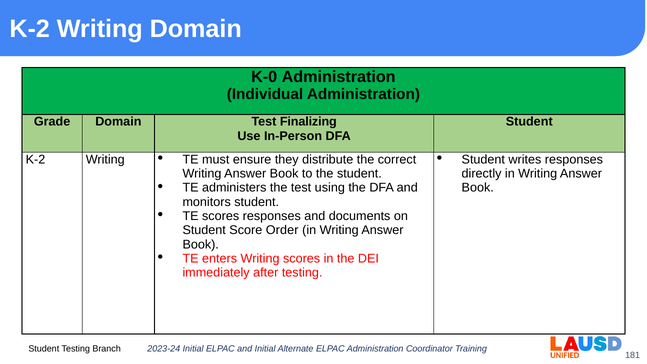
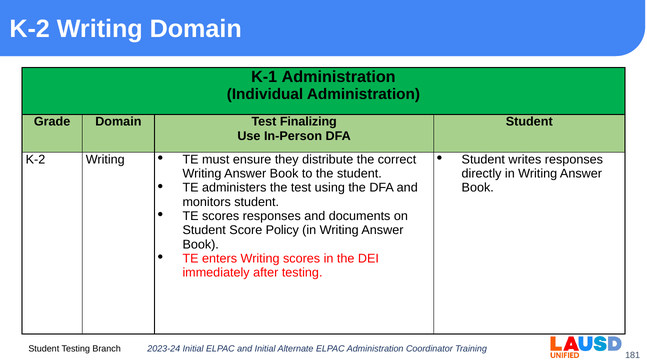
K-0: K-0 -> K-1
Order: Order -> Policy
